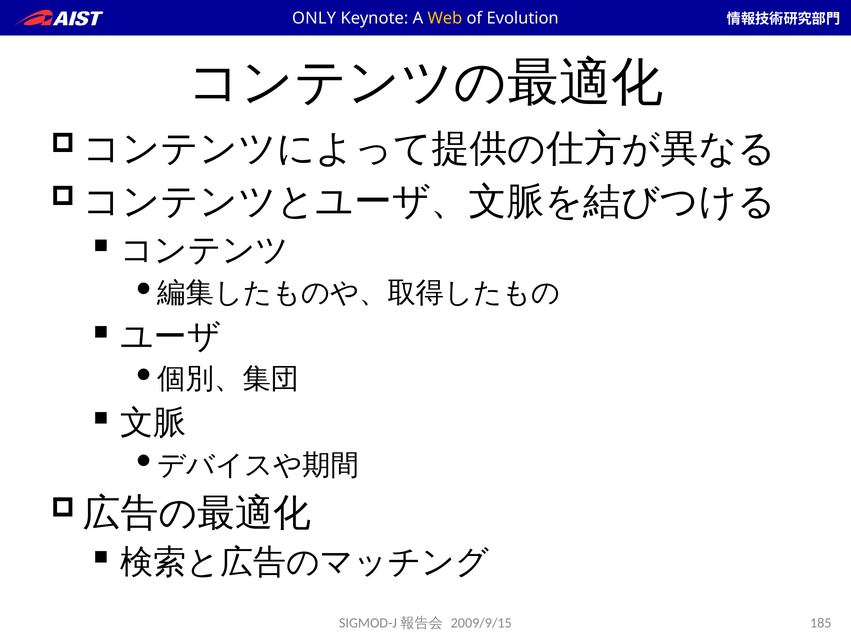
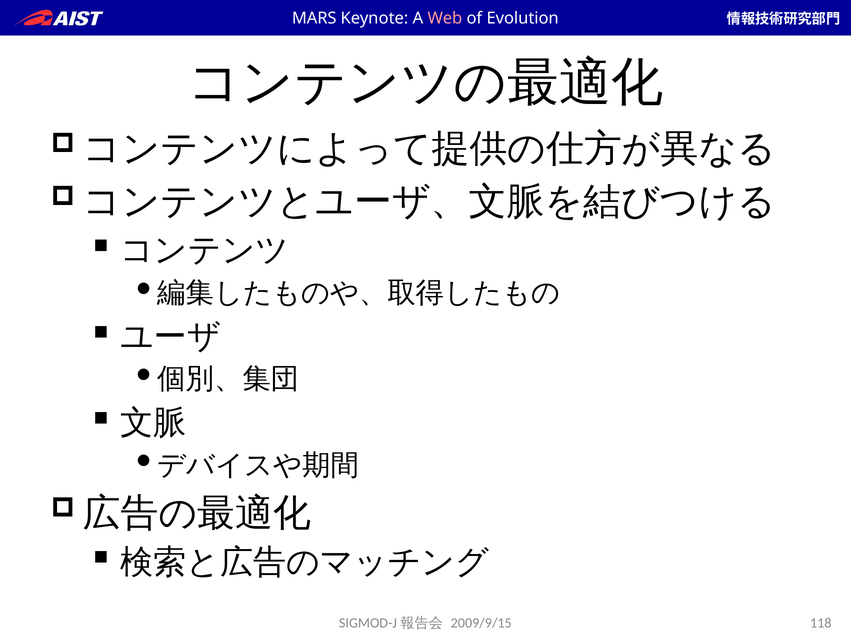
ONLY: ONLY -> MARS
Web colour: yellow -> pink
185: 185 -> 118
